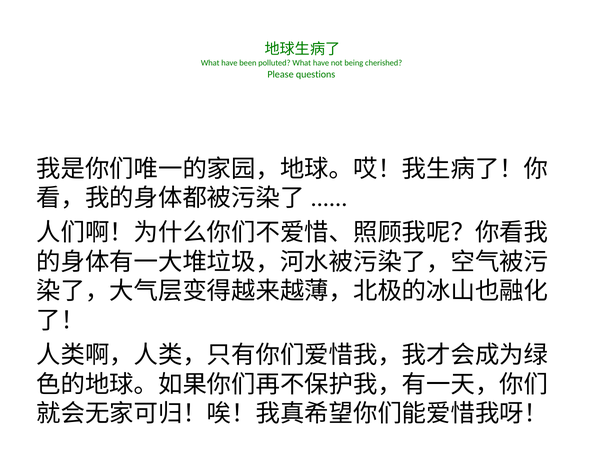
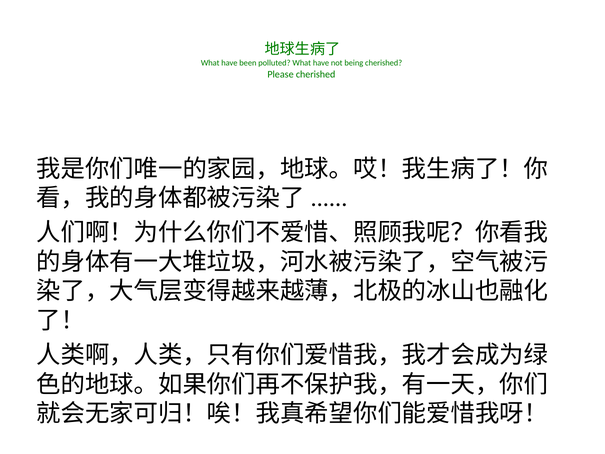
Please questions: questions -> cherished
